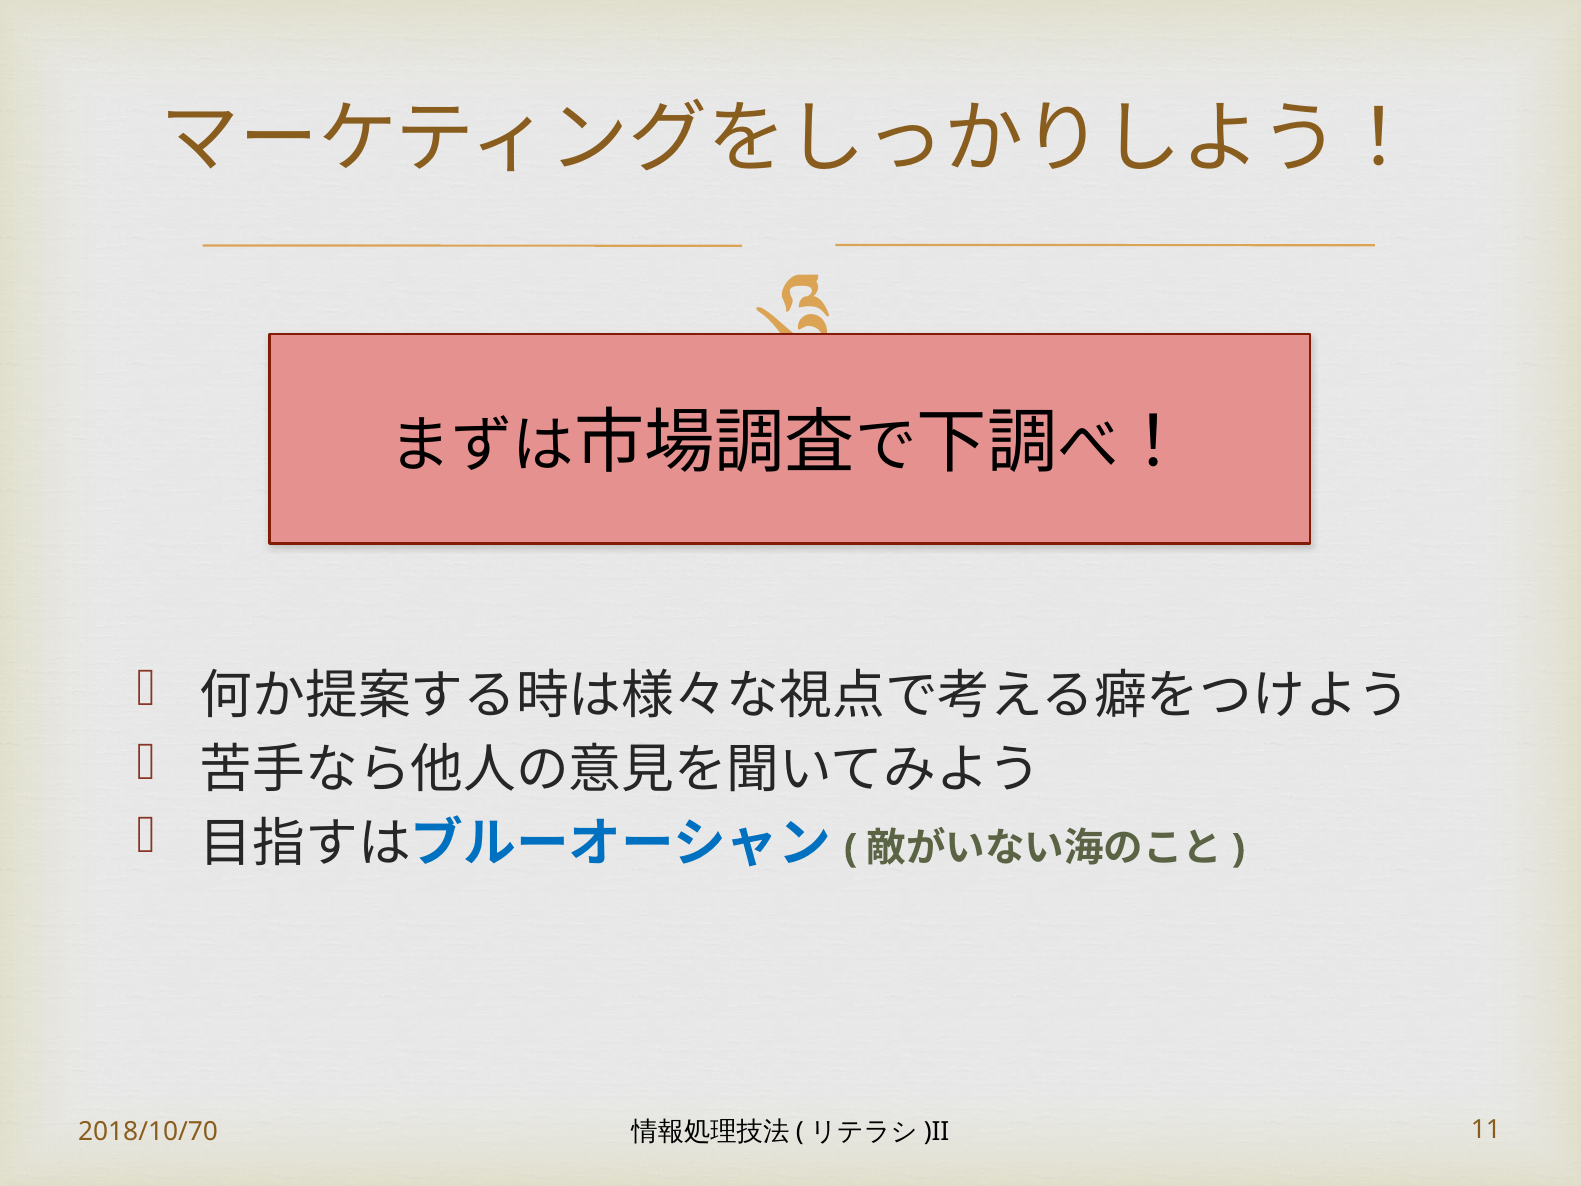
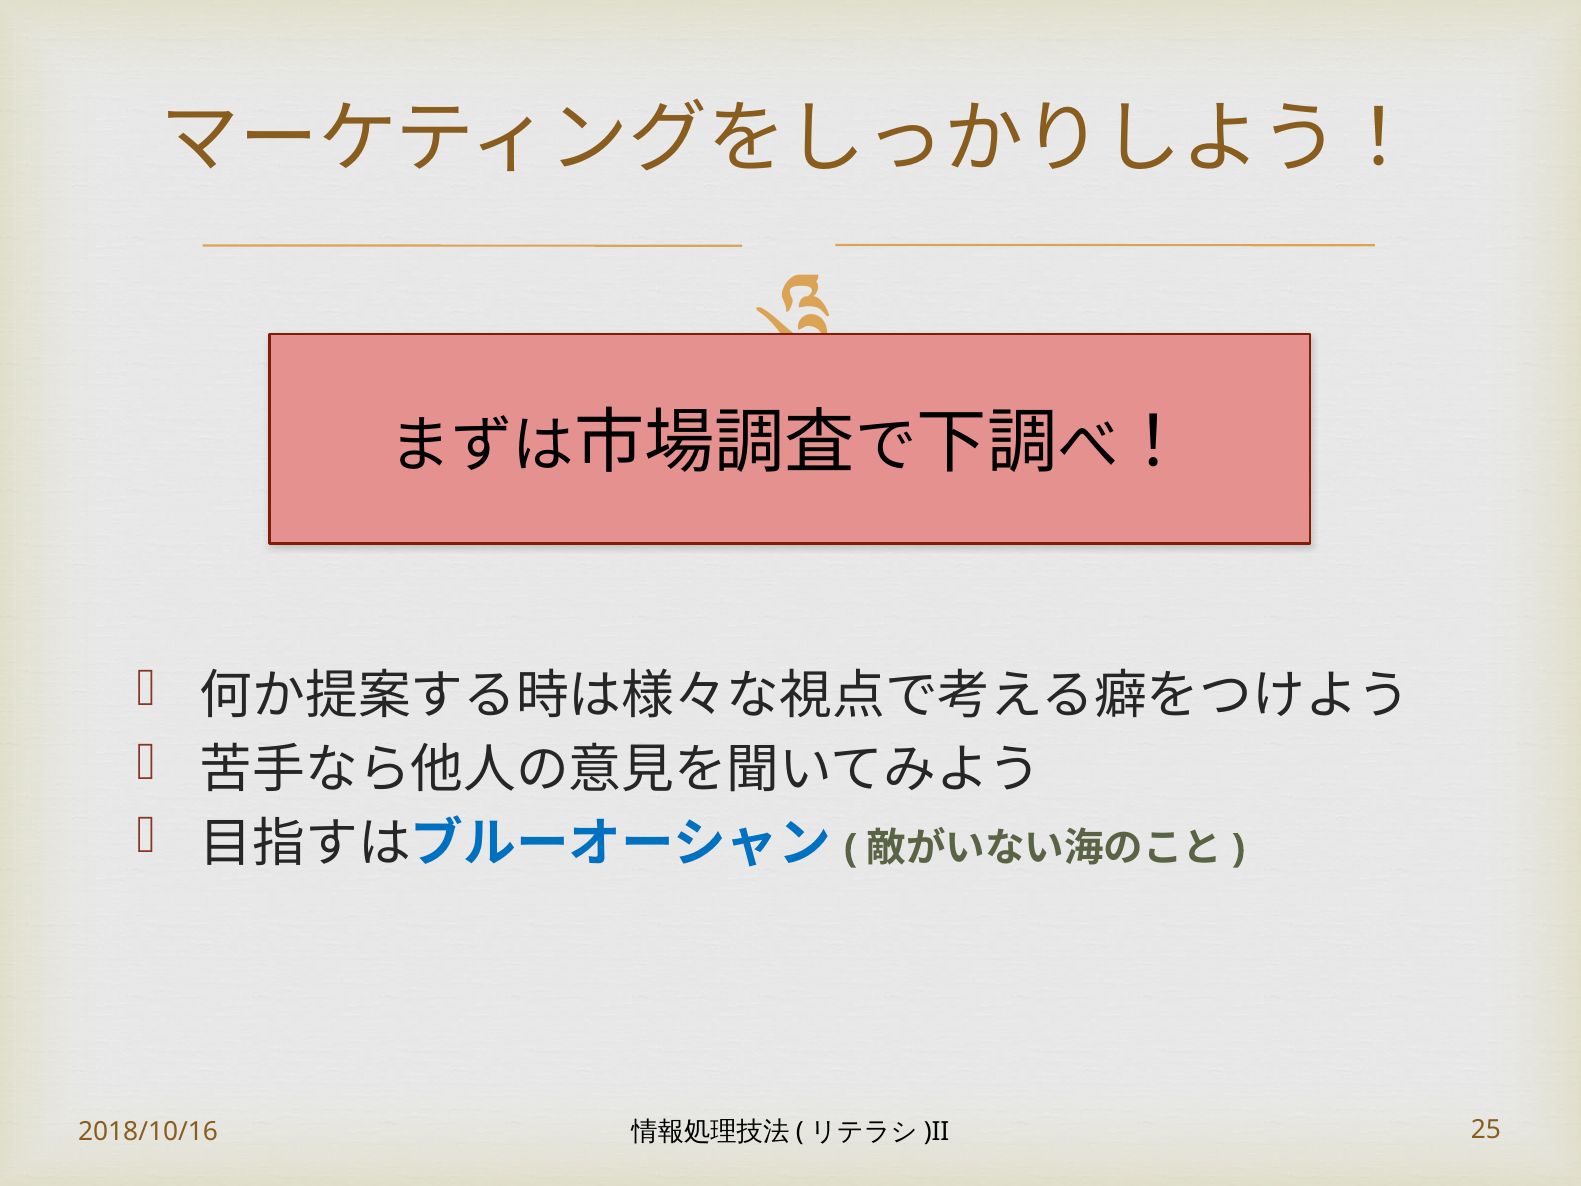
2018/10/70: 2018/10/70 -> 2018/10/16
11: 11 -> 25
